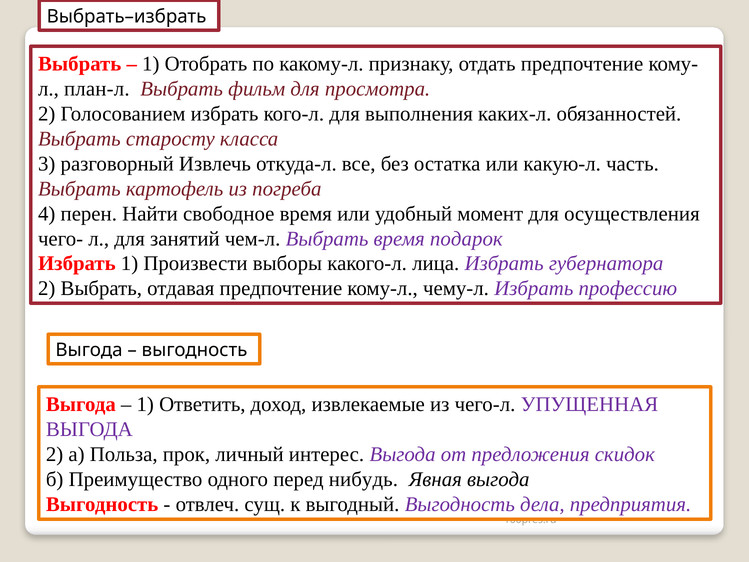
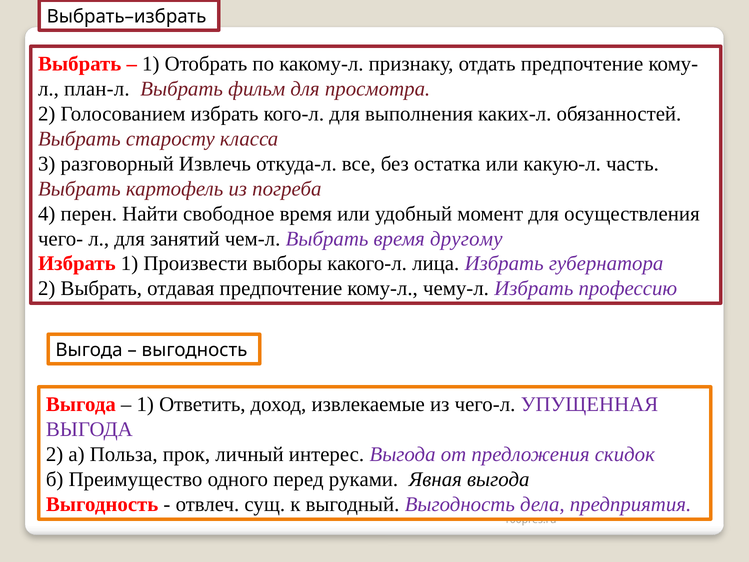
подарок: подарок -> другому
нибудь: нибудь -> руками
